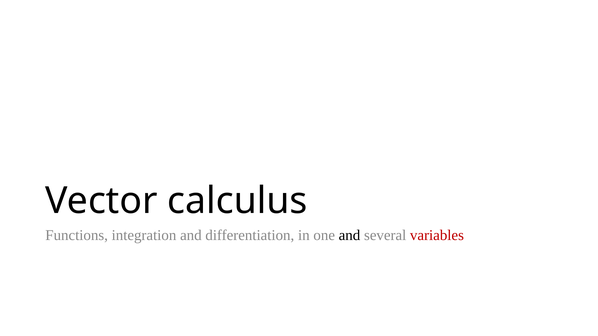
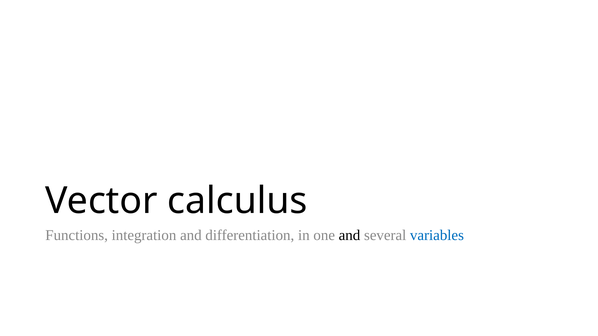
variables colour: red -> blue
